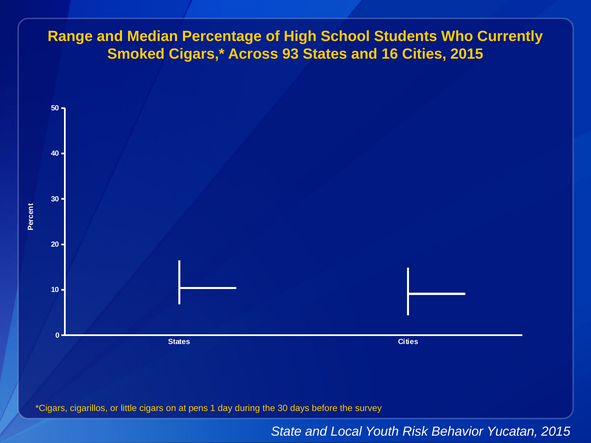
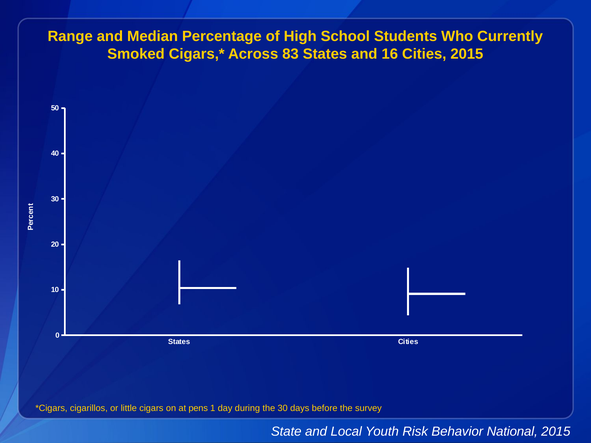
93: 93 -> 83
Yucatan: Yucatan -> National
